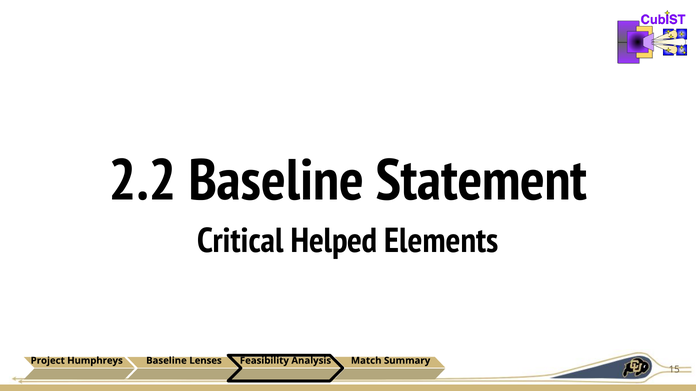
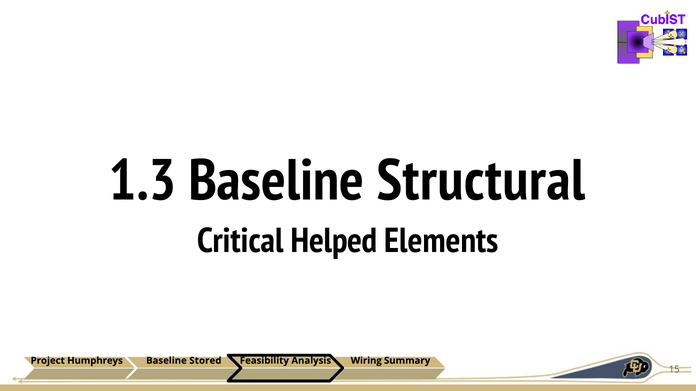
2.2: 2.2 -> 1.3
Statement: Statement -> Structural
Lenses: Lenses -> Stored
Match: Match -> Wiring
